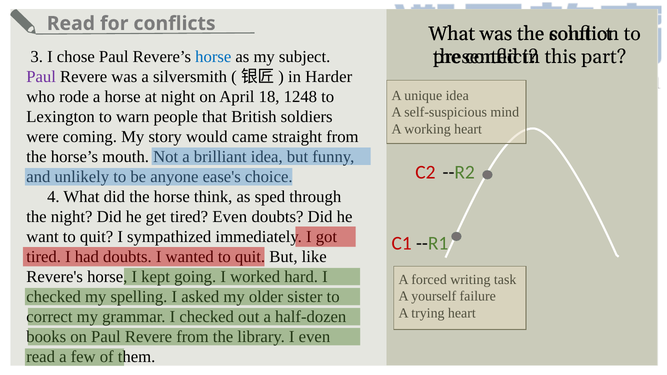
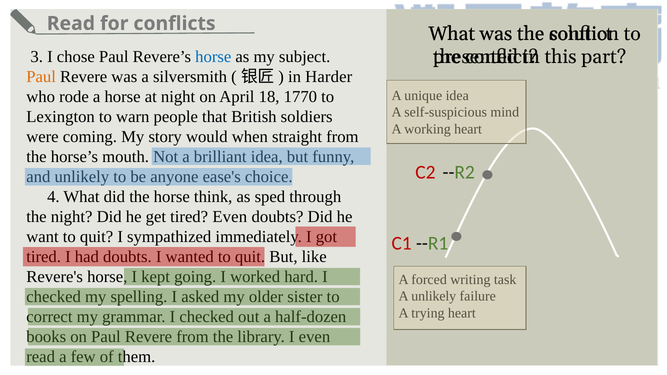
Paul at (41, 77) colour: purple -> orange
1248: 1248 -> 1770
came: came -> when
A yourself: yourself -> unlikely
